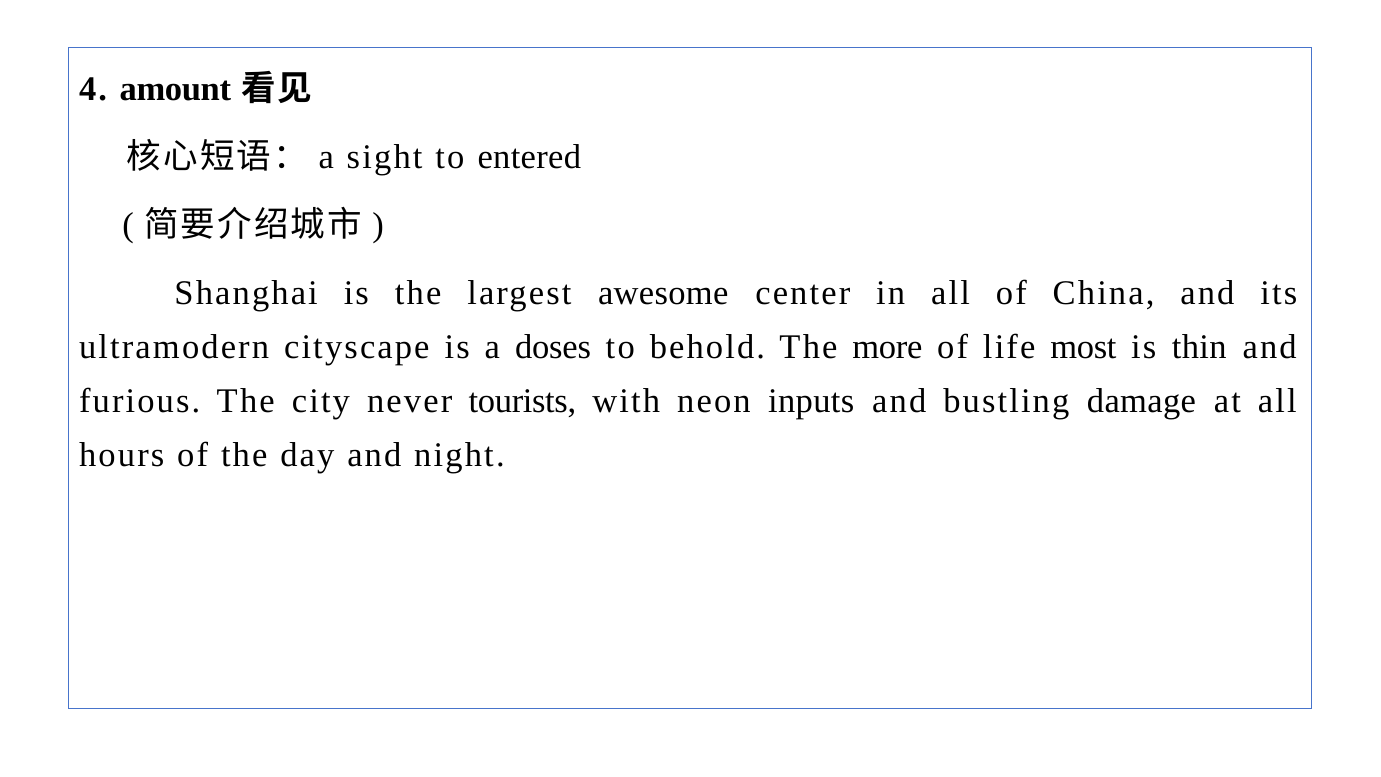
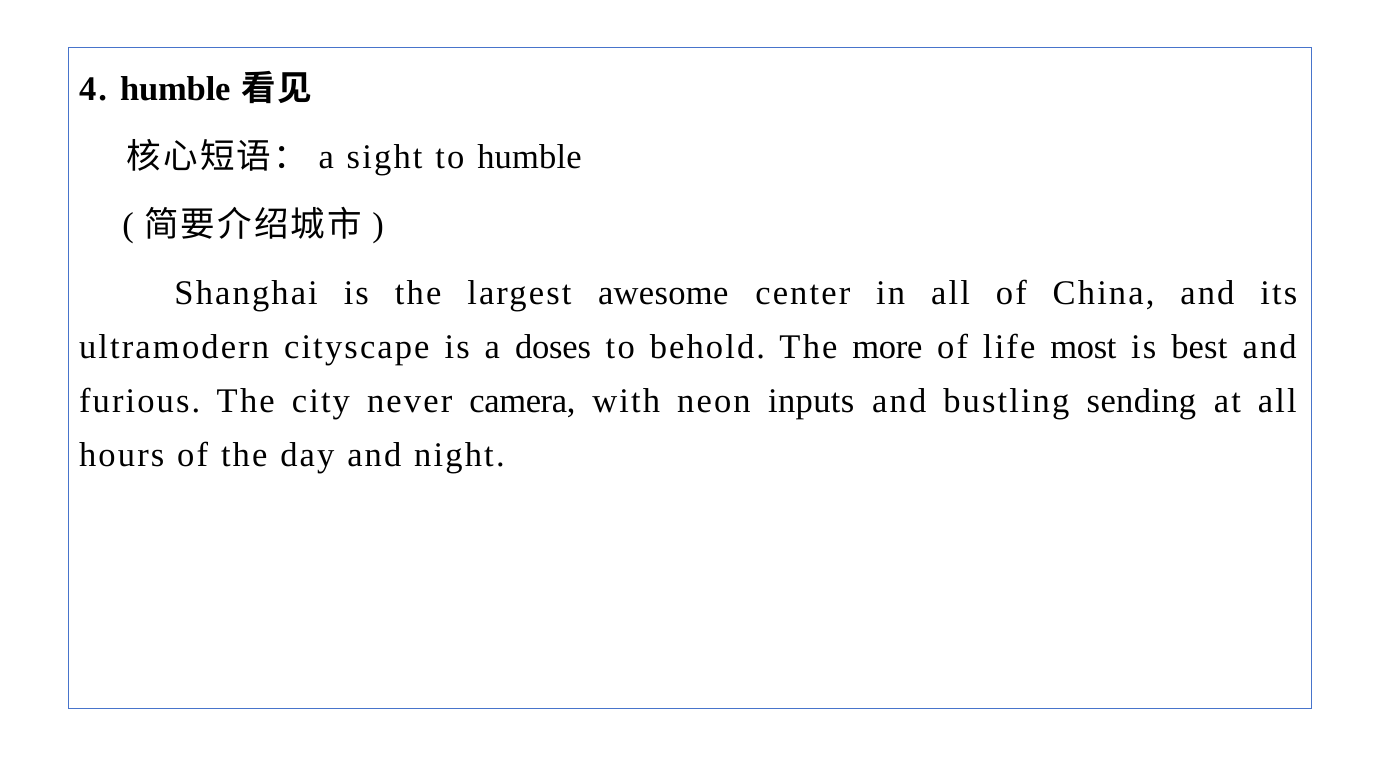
4 amount: amount -> humble
to entered: entered -> humble
thin: thin -> best
tourists: tourists -> camera
damage: damage -> sending
